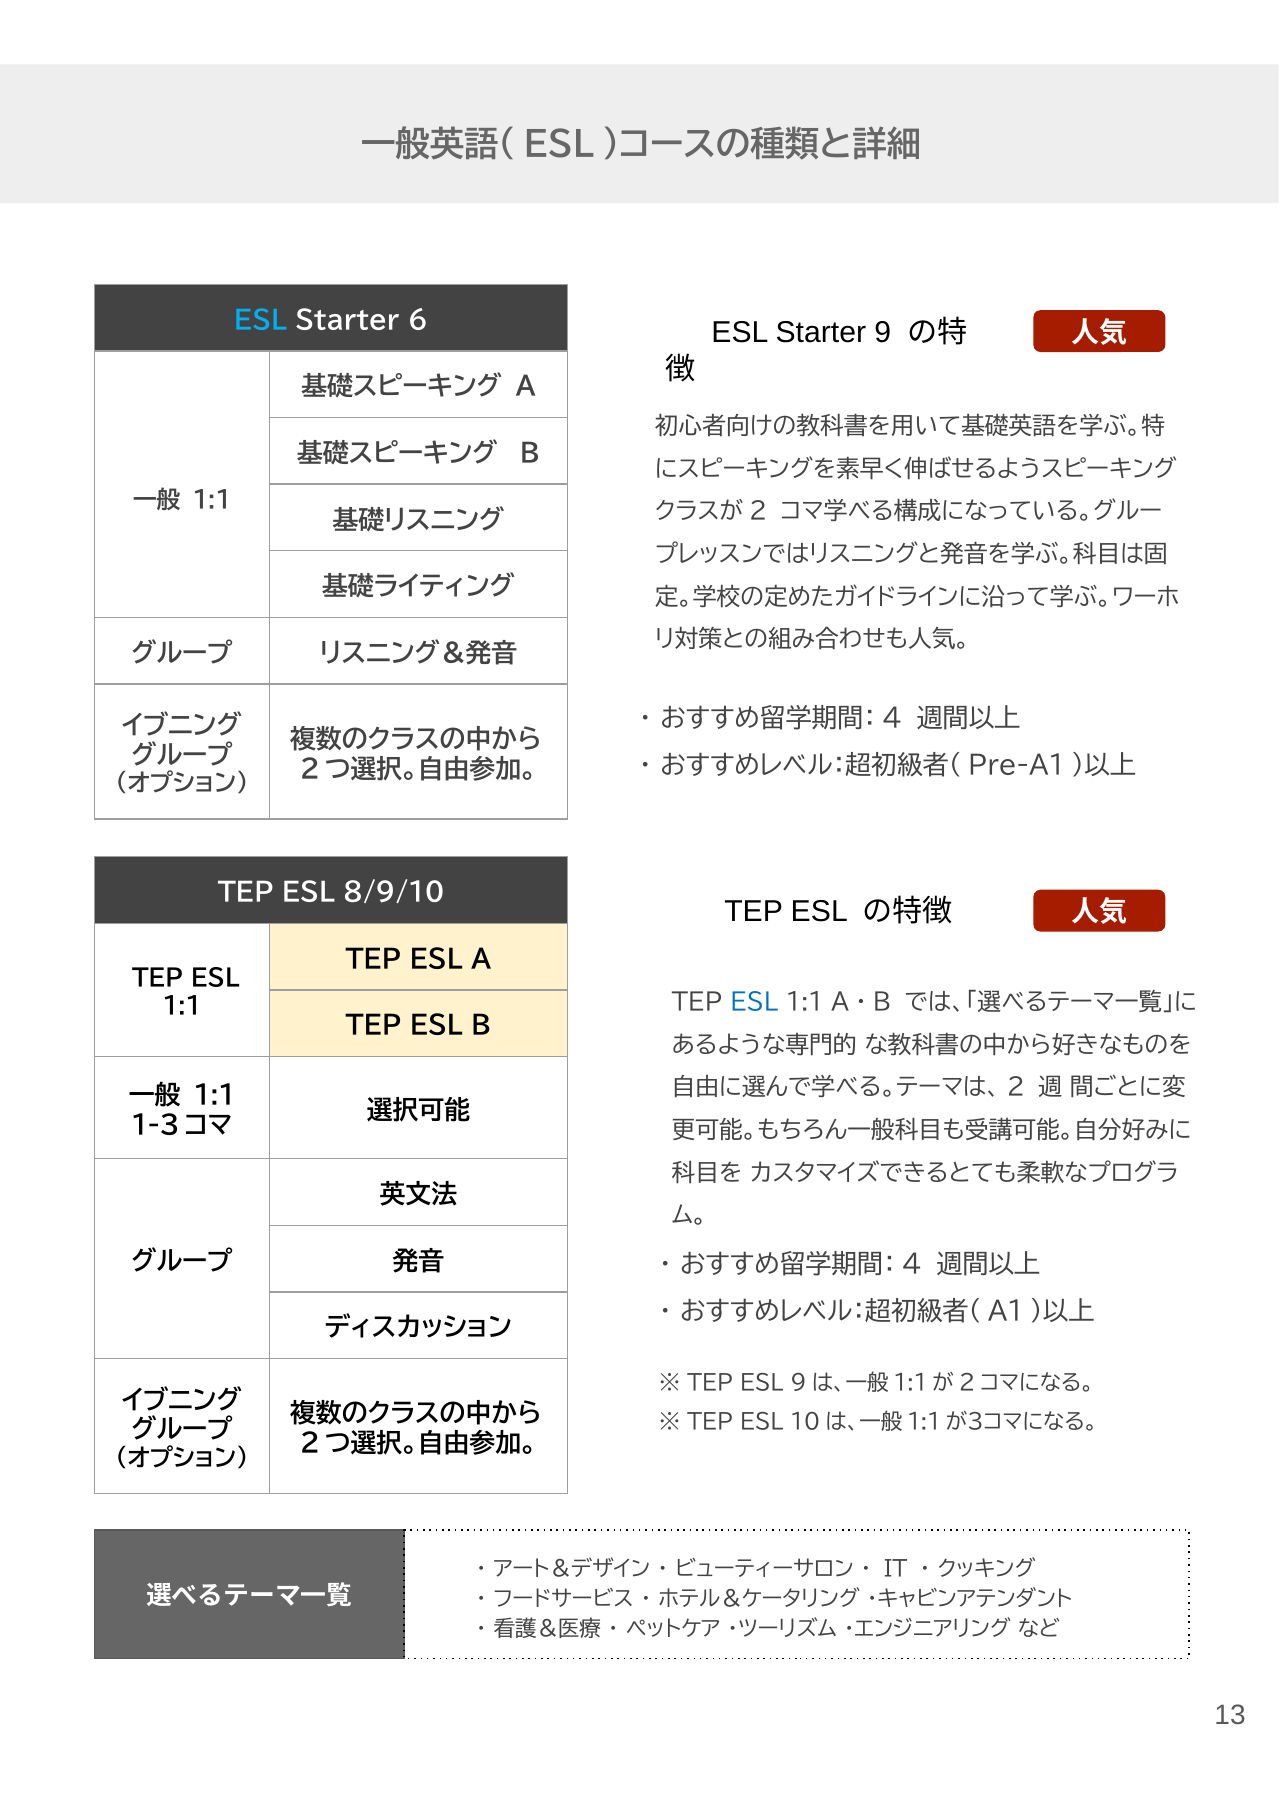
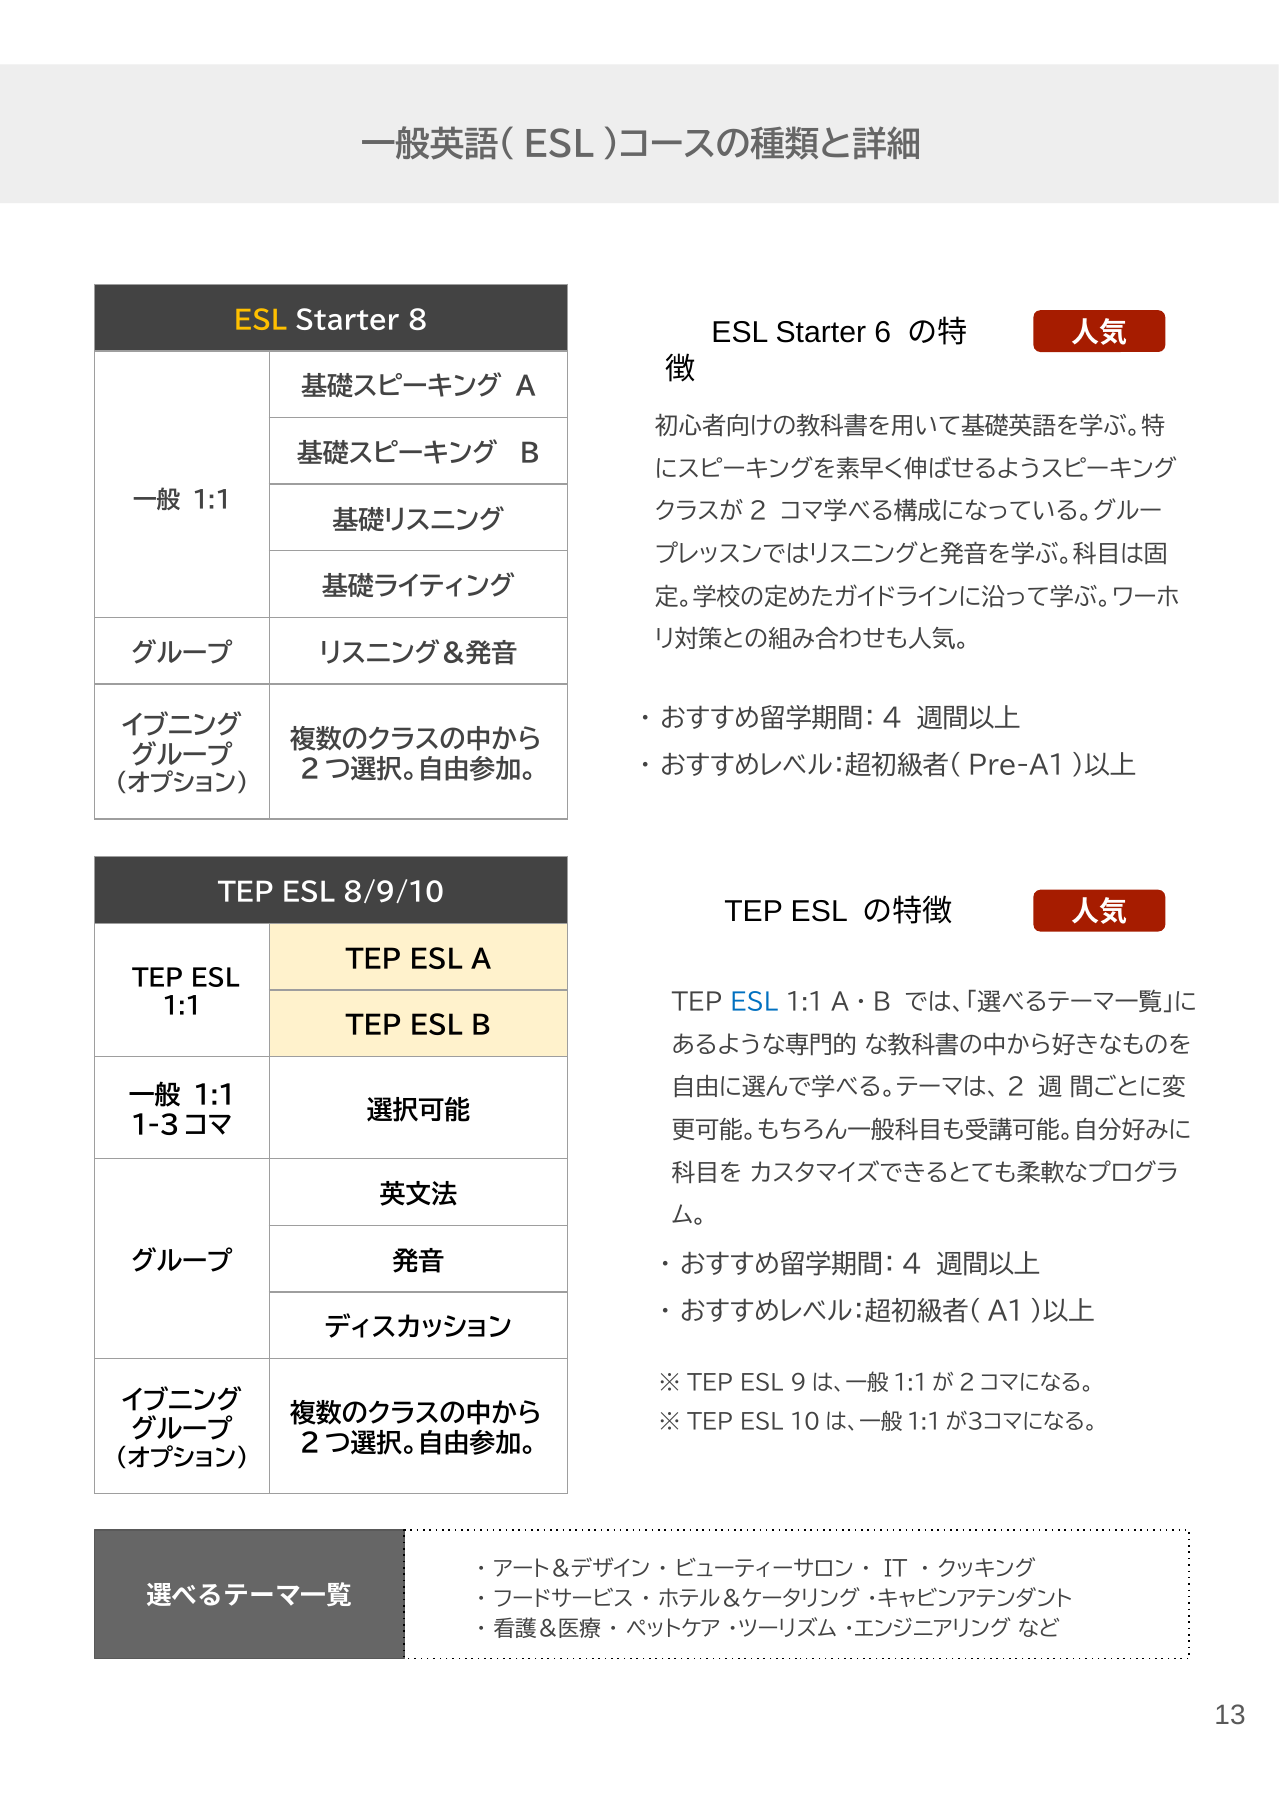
ESL at (261, 321) colour: light blue -> yellow
6: 6 -> 8
9: 9 -> 6
